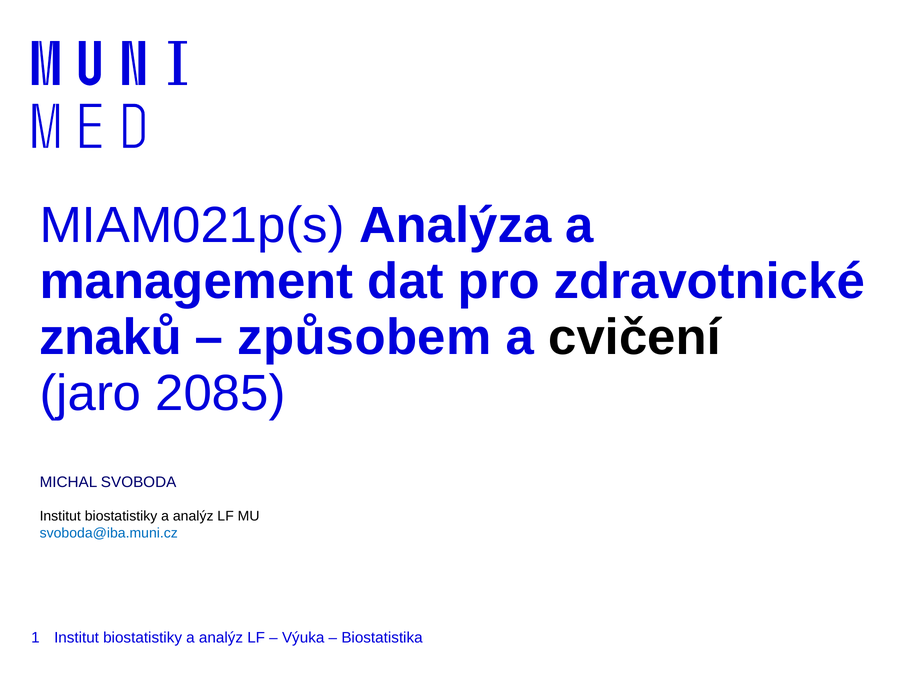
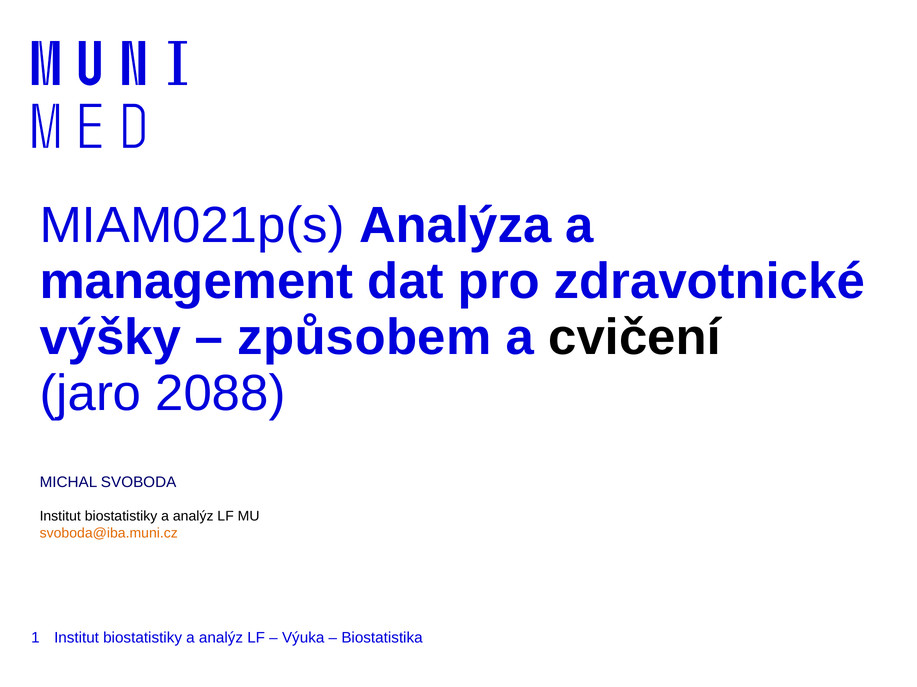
znaků: znaků -> výšky
2085: 2085 -> 2088
svoboda@iba.muni.cz colour: blue -> orange
